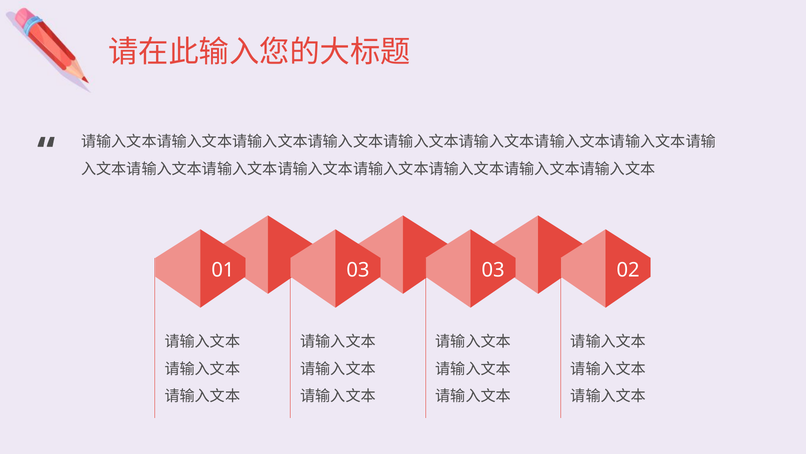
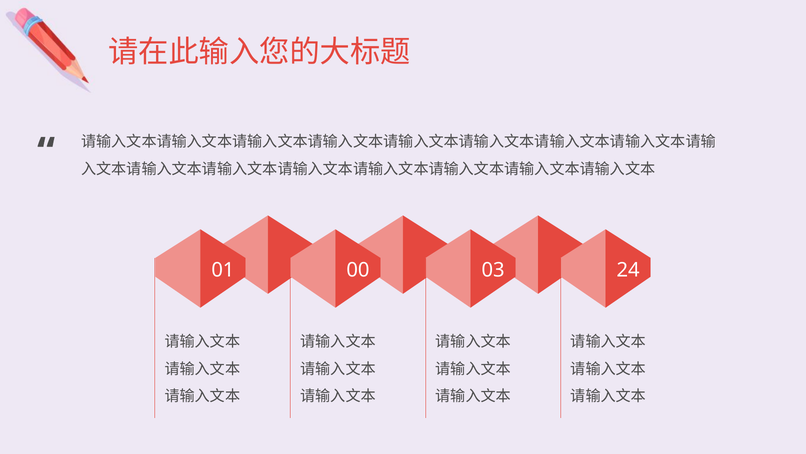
01 03: 03 -> 00
02: 02 -> 24
